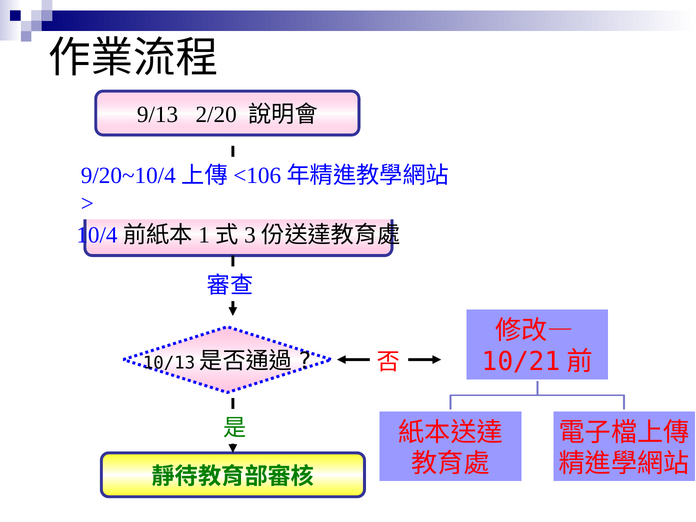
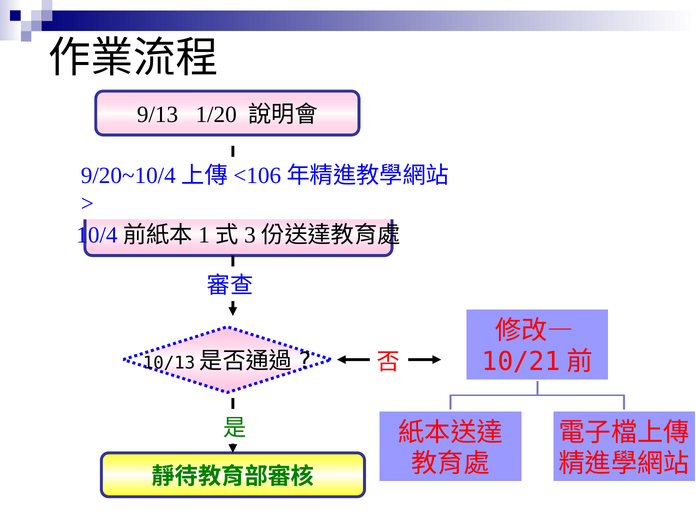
2/20: 2/20 -> 1/20
